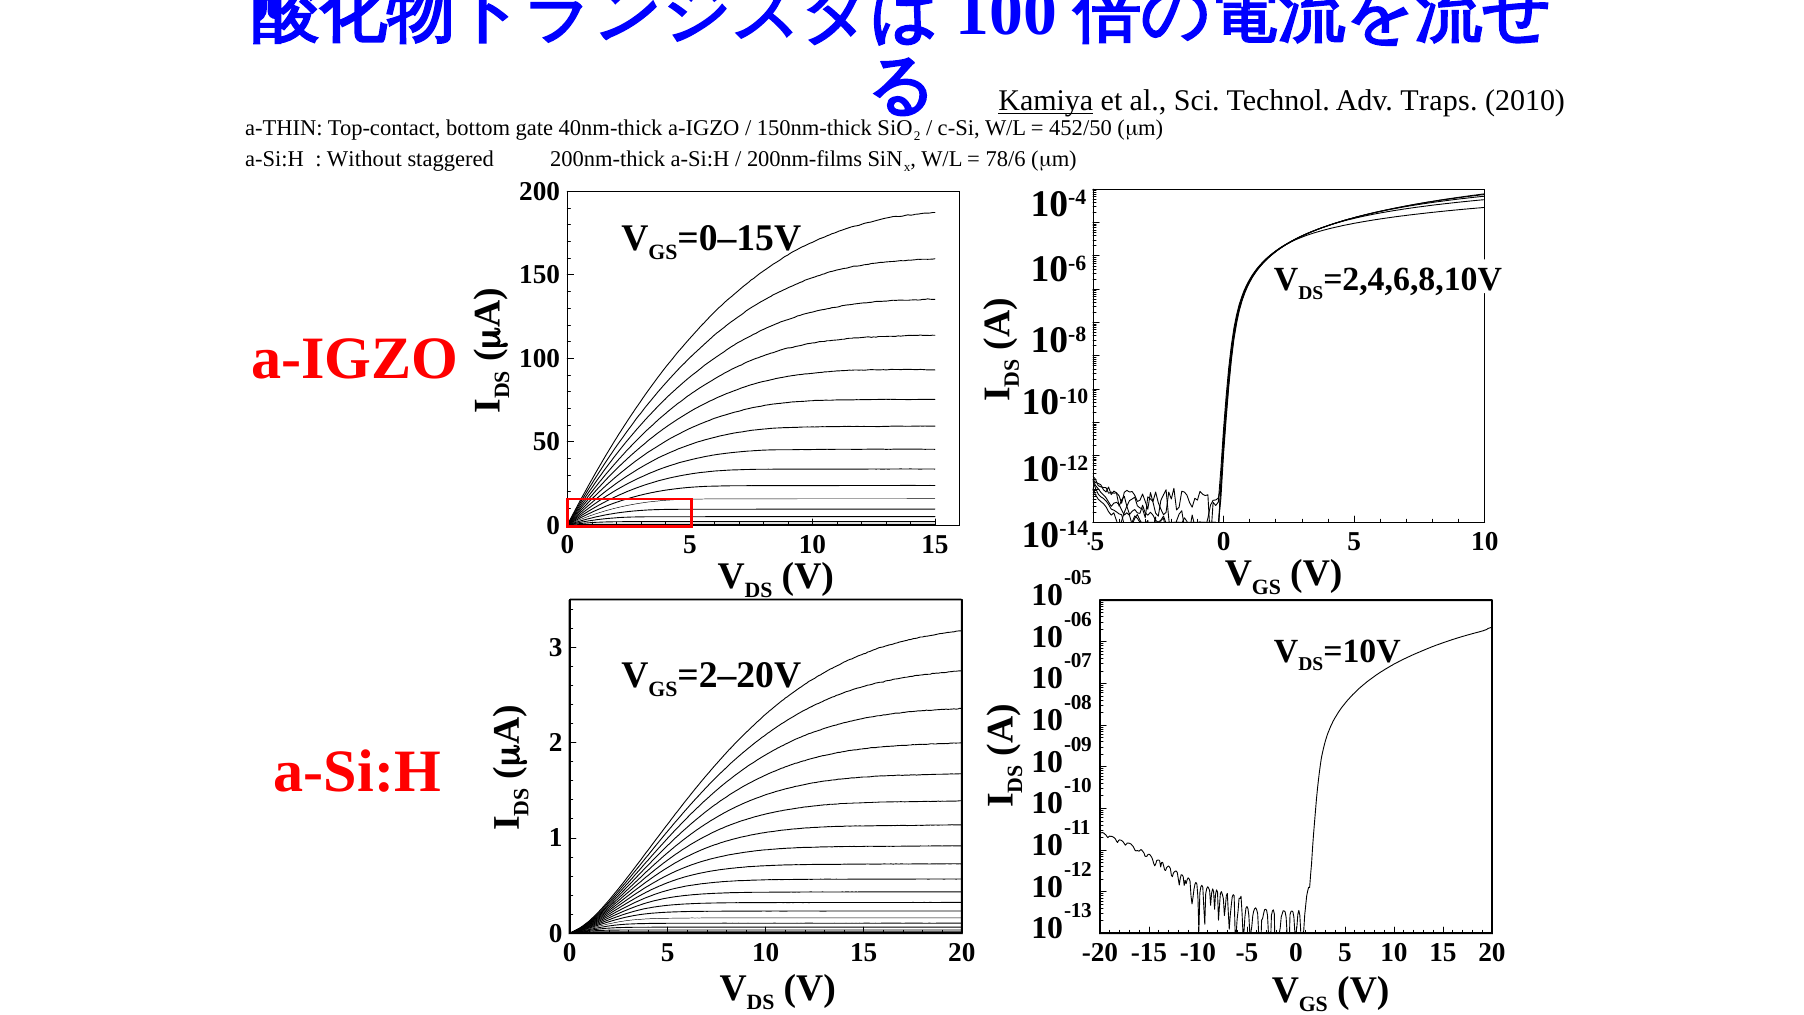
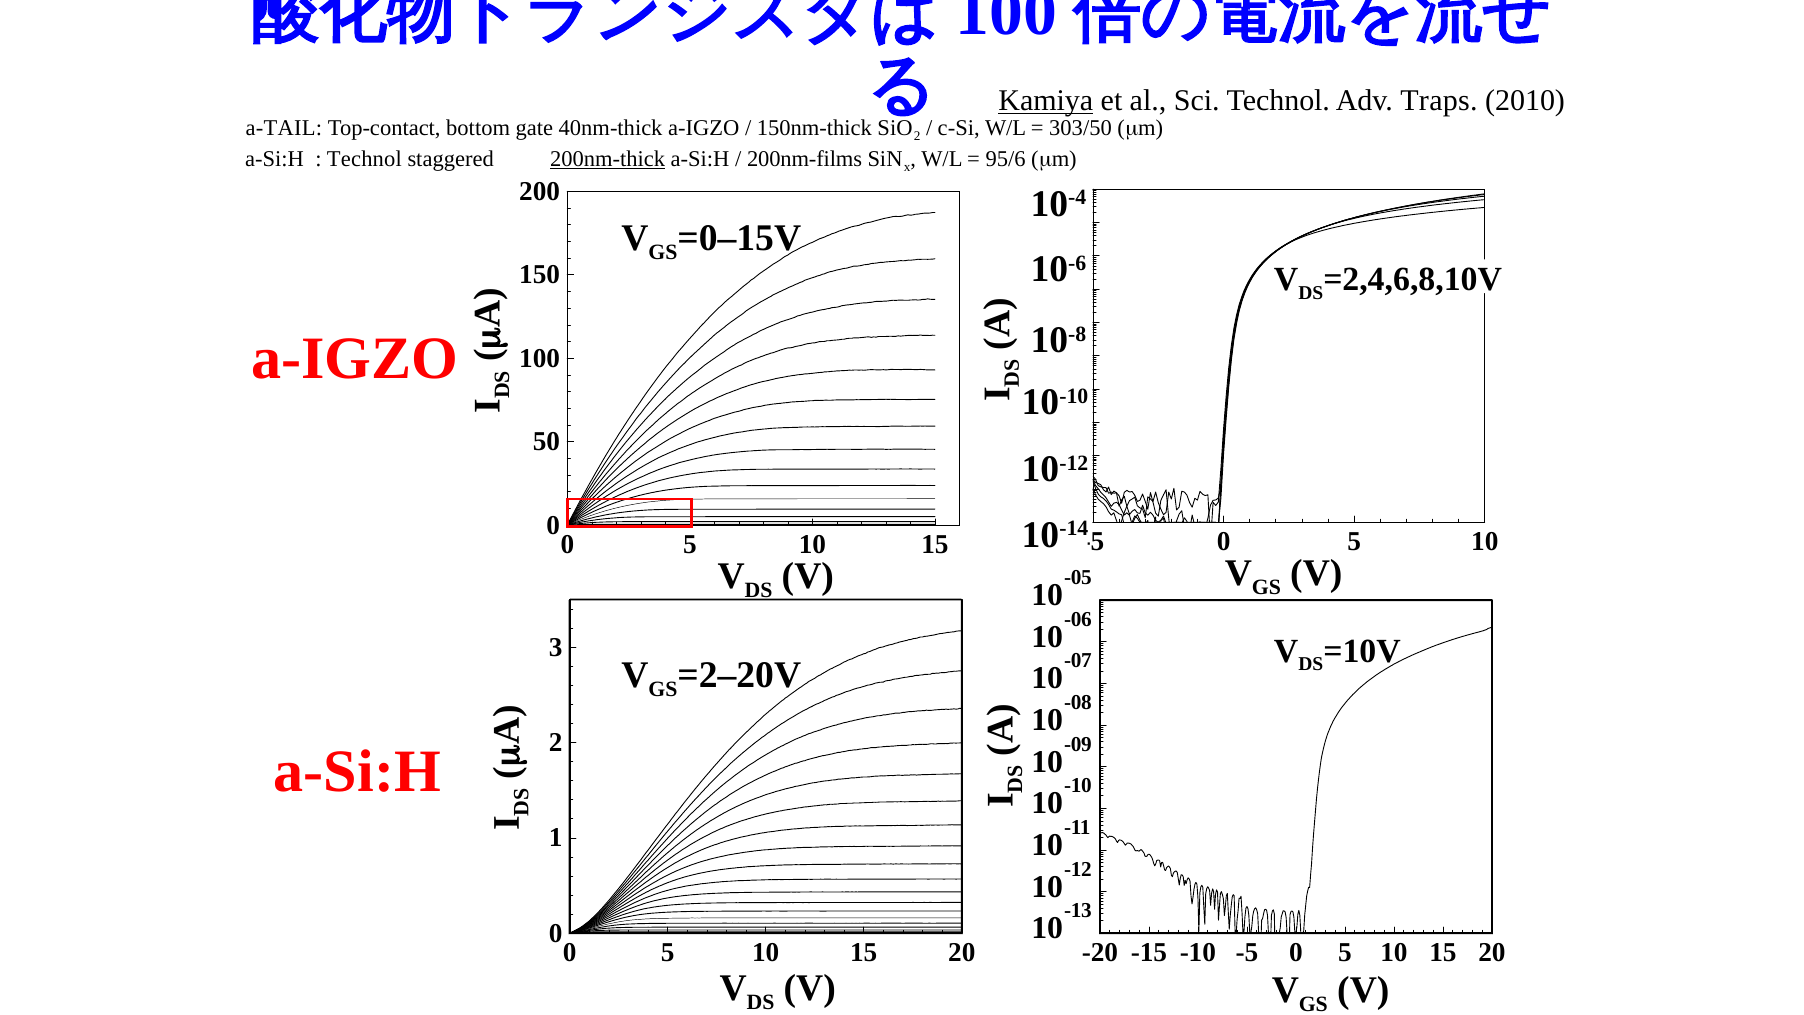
a-THIN: a-THIN -> a-TAIL
452/50: 452/50 -> 303/50
Without at (364, 159): Without -> Technol
200nm-thick underline: none -> present
78/6: 78/6 -> 95/6
